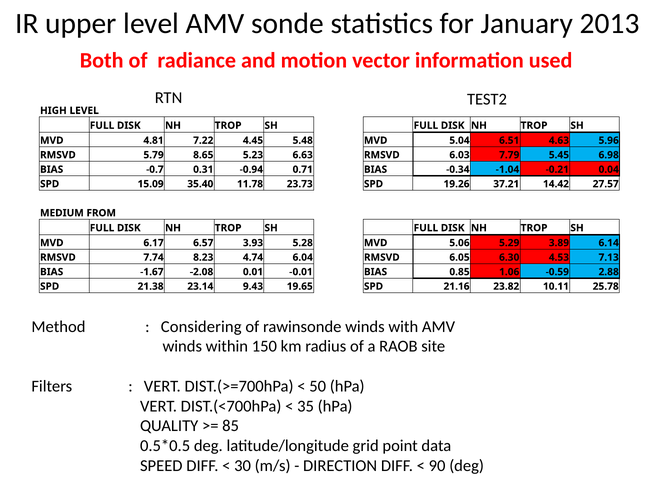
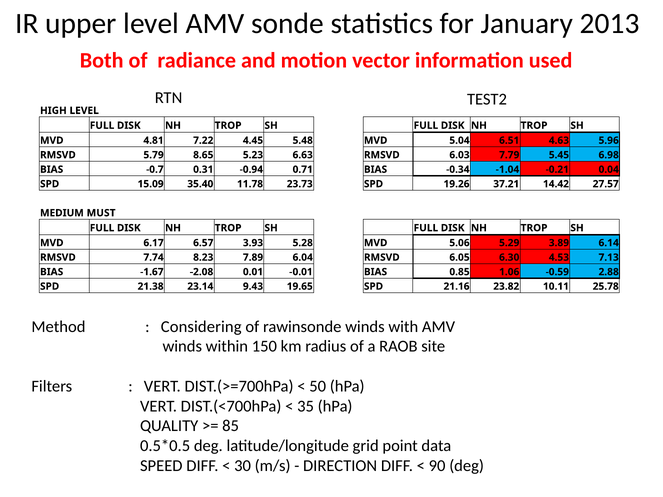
FROM: FROM -> MUST
4.74: 4.74 -> 7.89
